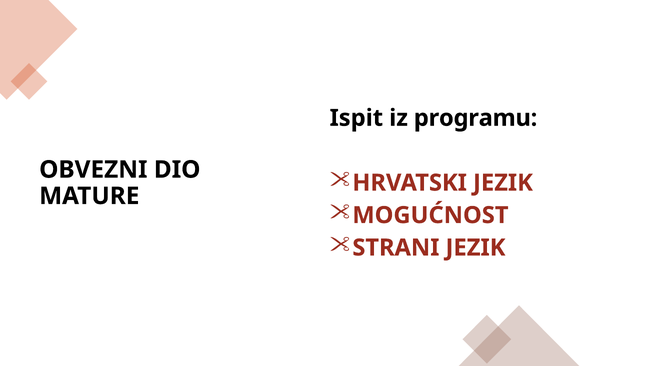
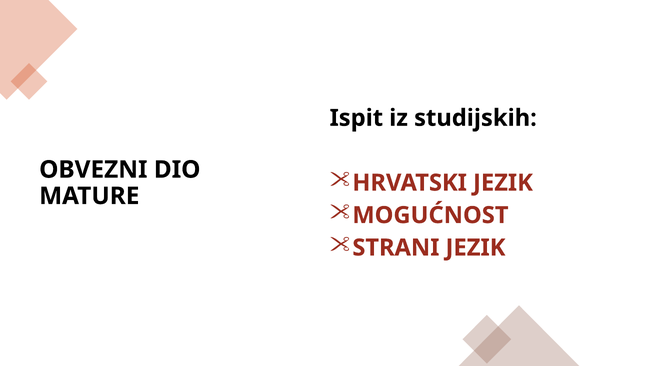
programu: programu -> studijskih
